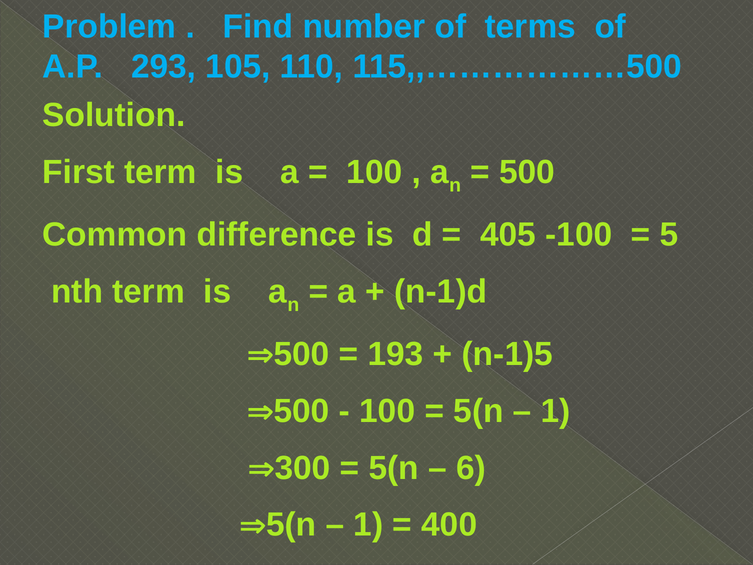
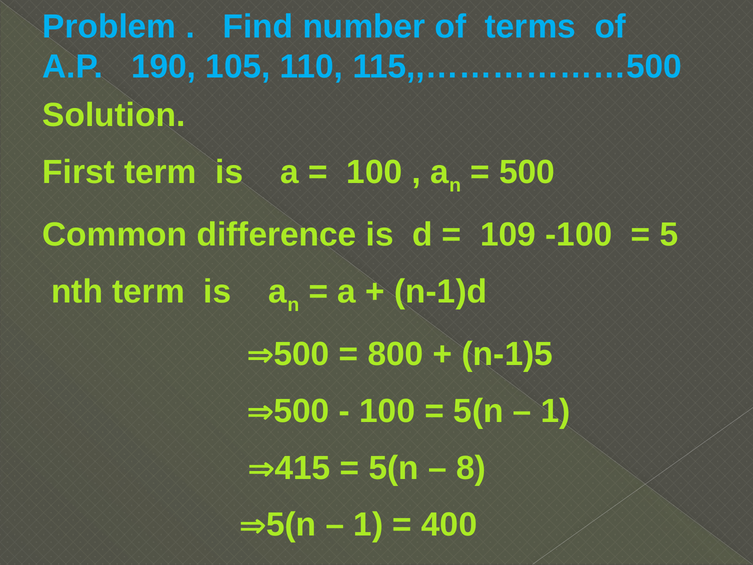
293: 293 -> 190
405: 405 -> 109
193: 193 -> 800
300: 300 -> 415
6: 6 -> 8
